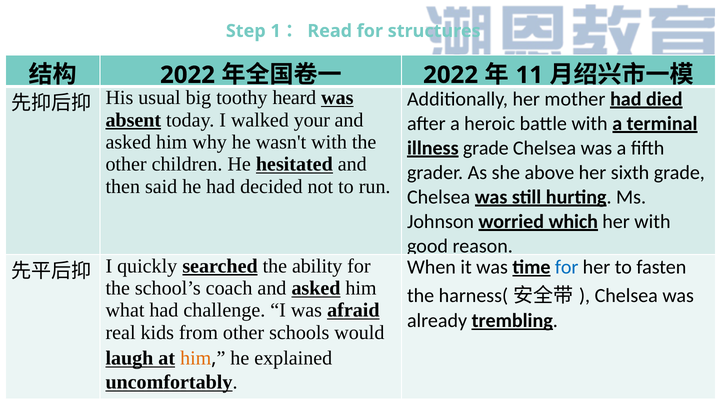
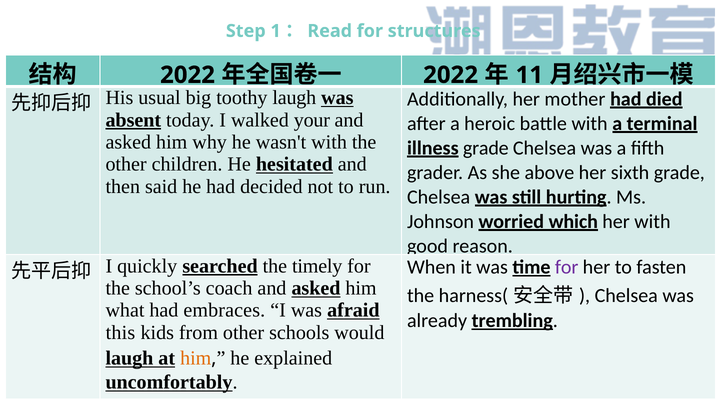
toothy heard: heard -> laugh
for at (567, 267) colour: blue -> purple
ability: ability -> timely
challenge: challenge -> embraces
real: real -> this
